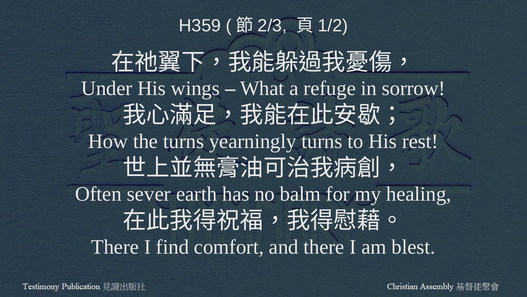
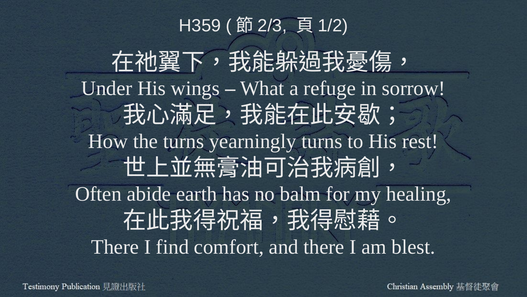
sever: sever -> abide
